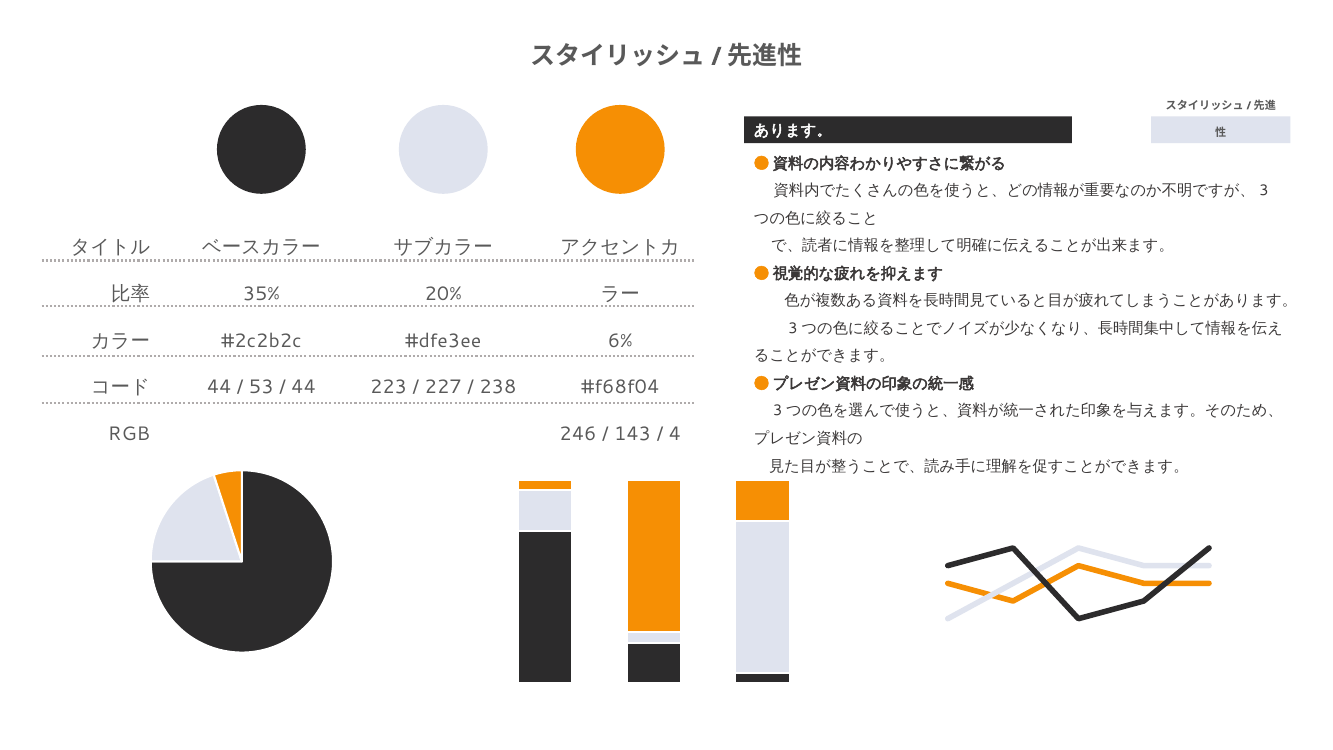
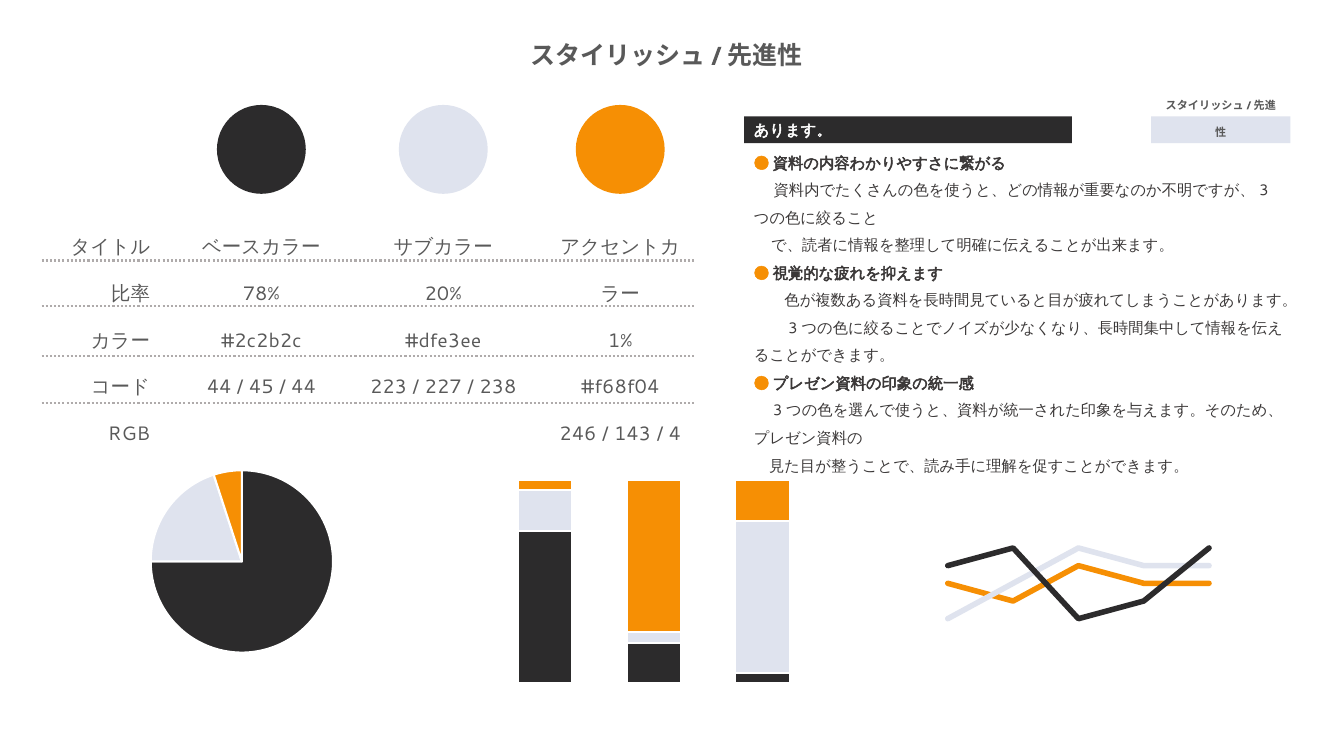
35%: 35% -> 78%
6%: 6% -> 1%
53: 53 -> 45
